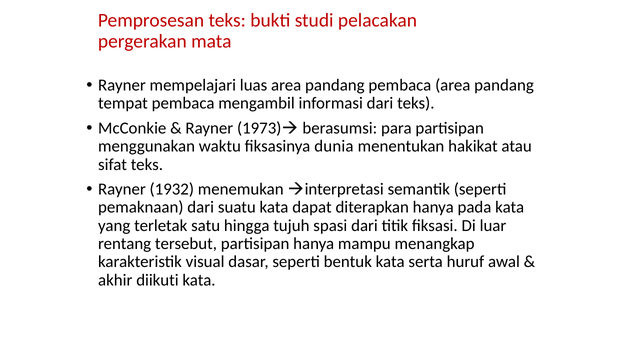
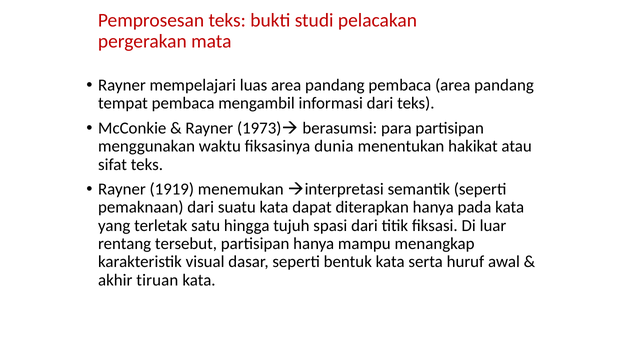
1932: 1932 -> 1919
diikuti: diikuti -> tiruan
